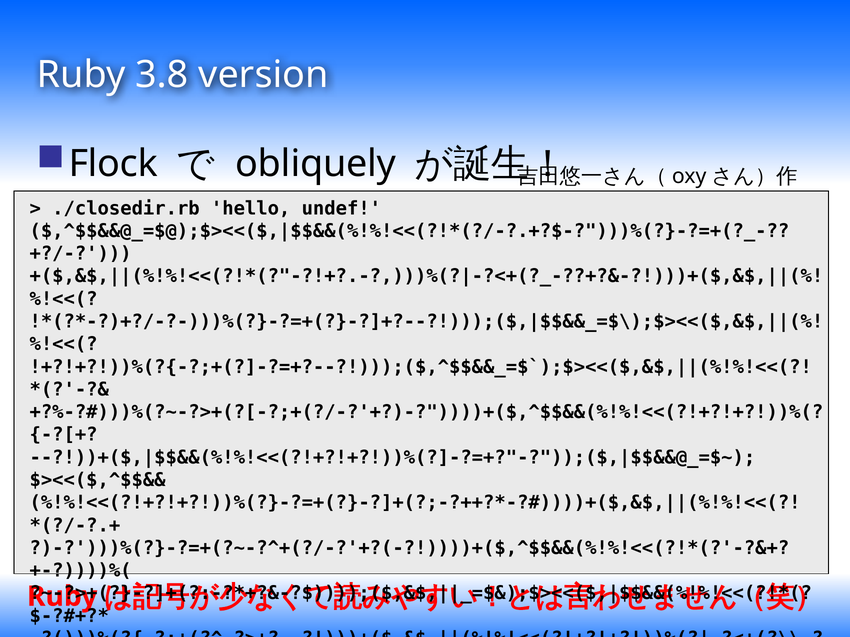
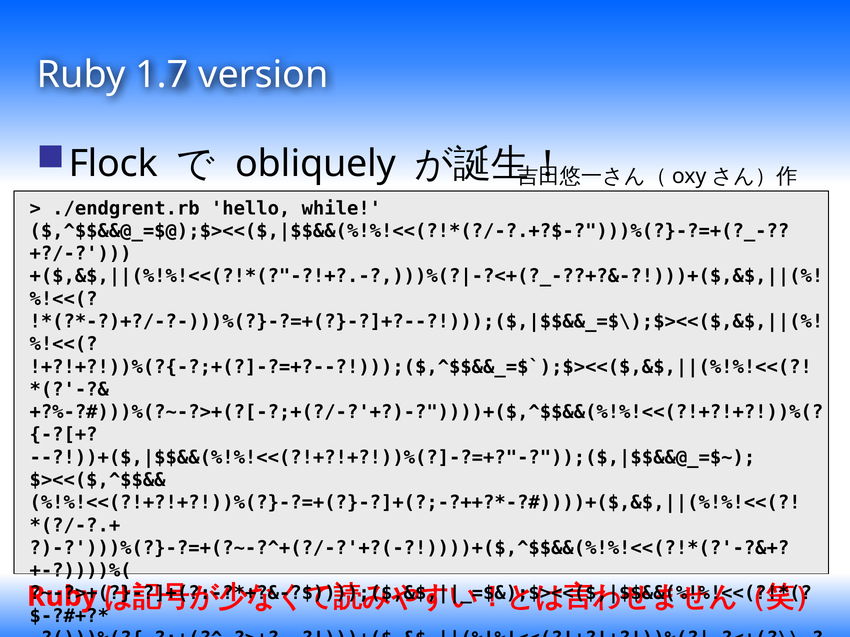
3.8: 3.8 -> 1.7
./closedir.rb: ./closedir.rb -> ./endgrent.rb
undef: undef -> while
